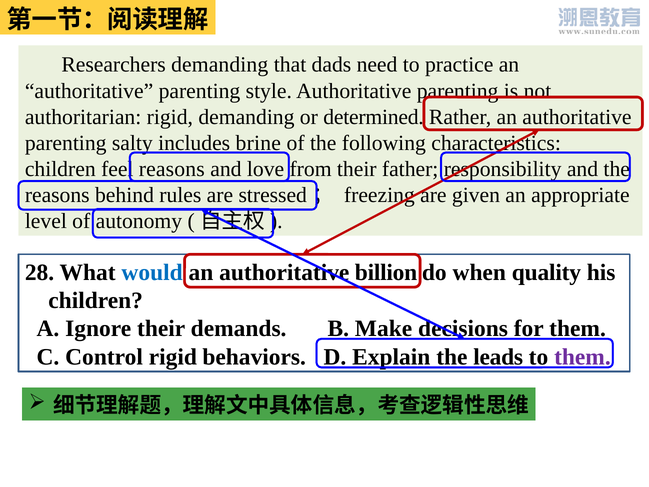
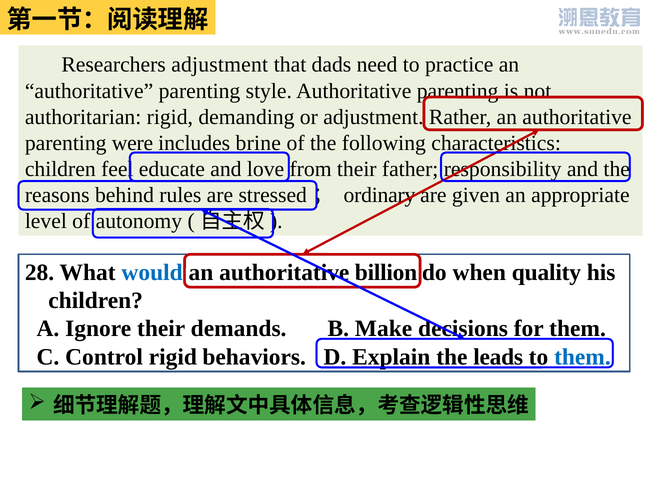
Researchers demanding: demanding -> adjustment
or determined: determined -> adjustment
salty: salty -> were
feel reasons: reasons -> educate
freezing: freezing -> ordinary
them at (582, 357) colour: purple -> blue
